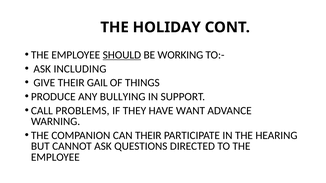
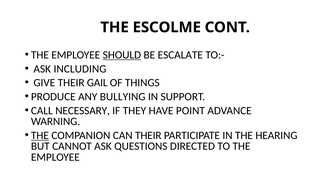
HOLIDAY: HOLIDAY -> ESCOLME
WORKING: WORKING -> ESCALATE
PROBLEMS: PROBLEMS -> NECESSARY
WANT: WANT -> POINT
THE at (40, 136) underline: none -> present
